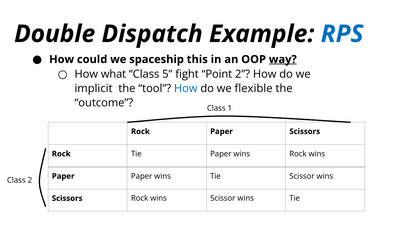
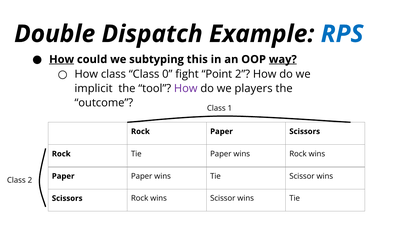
How at (62, 59) underline: none -> present
spaceship: spaceship -> subtyping
How what: what -> class
5: 5 -> 0
How at (186, 89) colour: blue -> purple
flexible: flexible -> players
